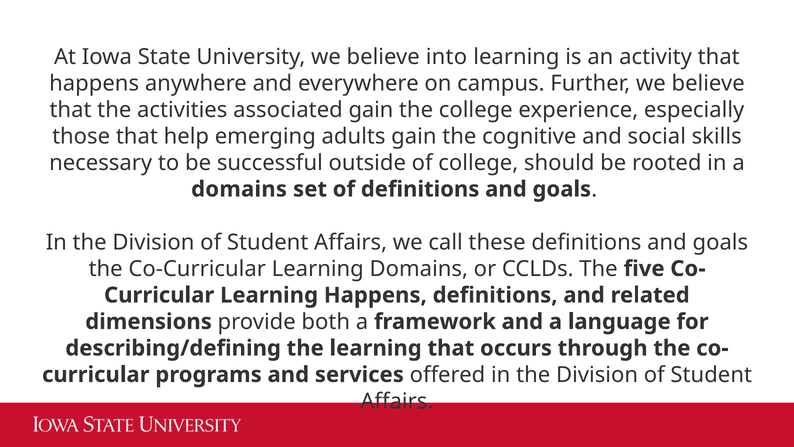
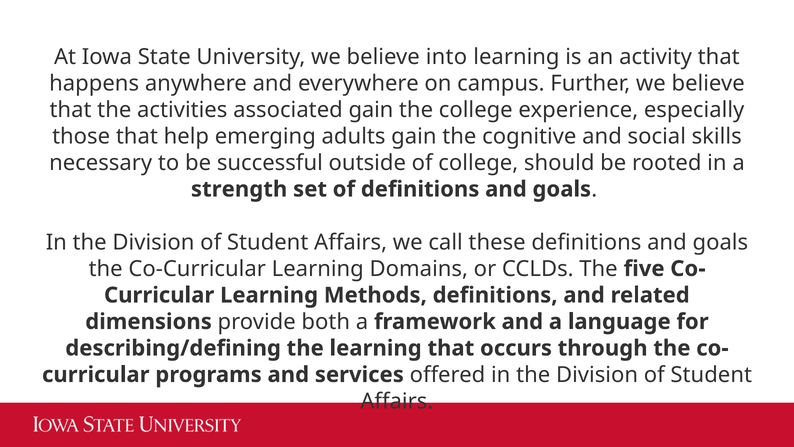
domains at (239, 189): domains -> strength
Learning Happens: Happens -> Methods
